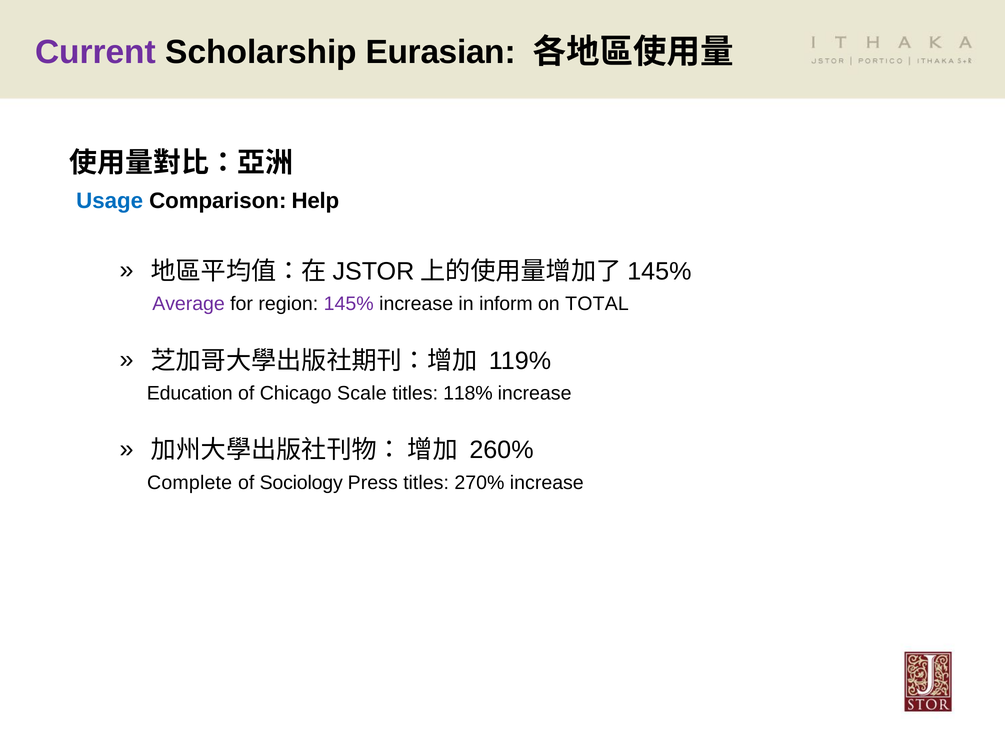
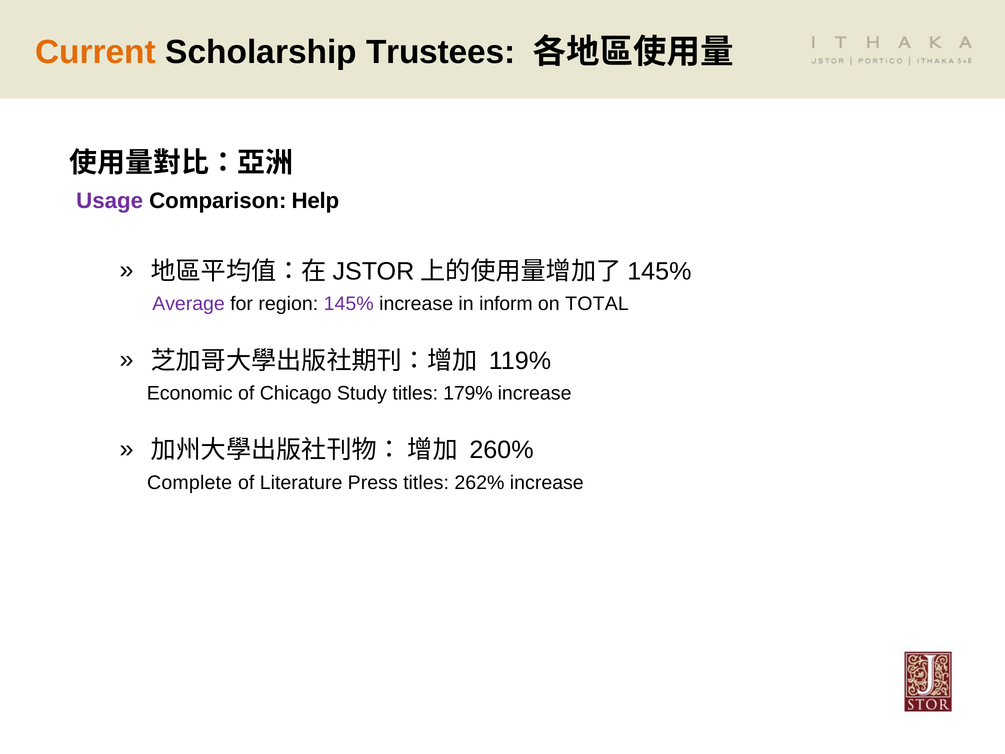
Current colour: purple -> orange
Eurasian: Eurasian -> Trustees
Usage colour: blue -> purple
Education: Education -> Economic
Scale: Scale -> Study
118%: 118% -> 179%
Sociology: Sociology -> Literature
270%: 270% -> 262%
